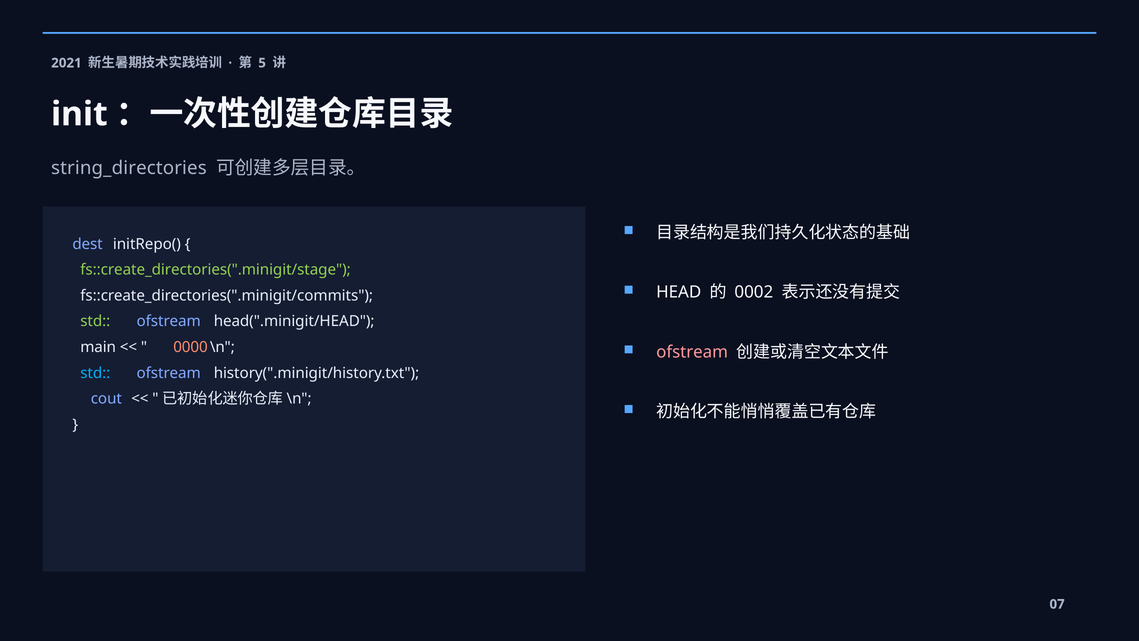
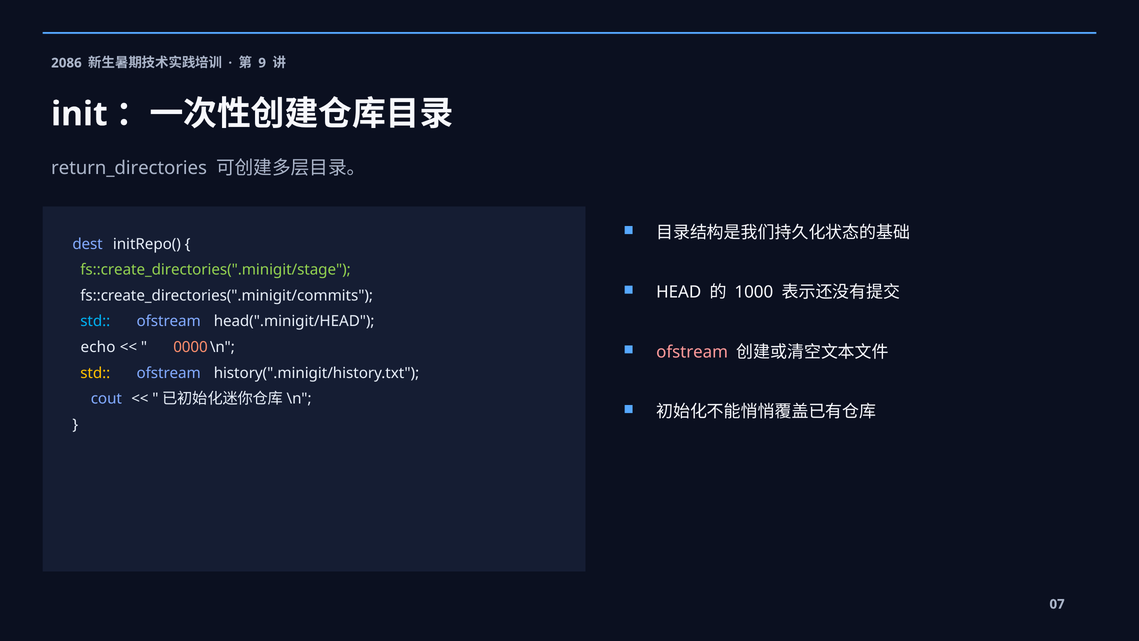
2021: 2021 -> 2086
5: 5 -> 9
string_directories: string_directories -> return_directories
0002: 0002 -> 1000
std at (95, 321) colour: light green -> light blue
main: main -> echo
std at (95, 373) colour: light blue -> yellow
